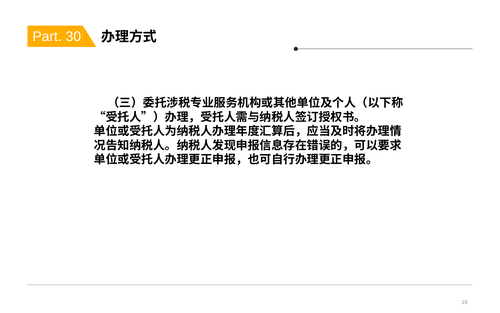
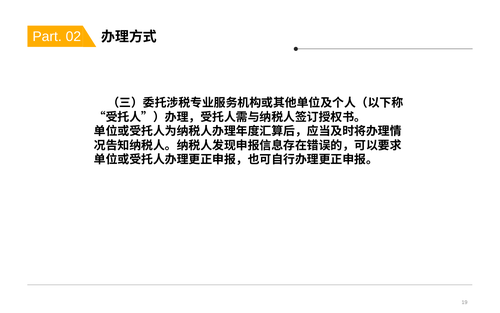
30: 30 -> 02
